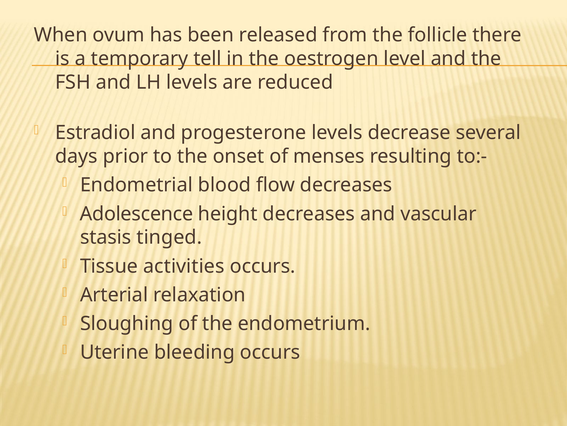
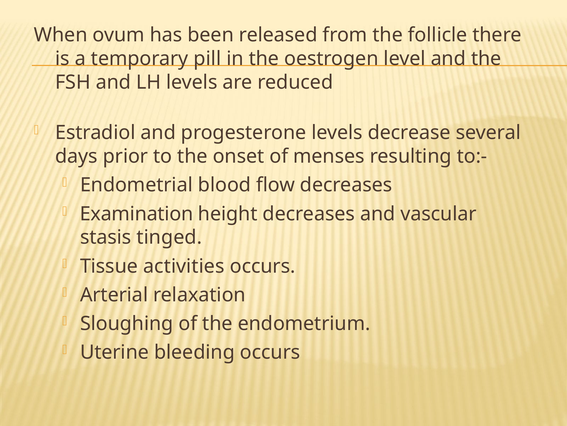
tell: tell -> pill
Adolescence: Adolescence -> Examination
